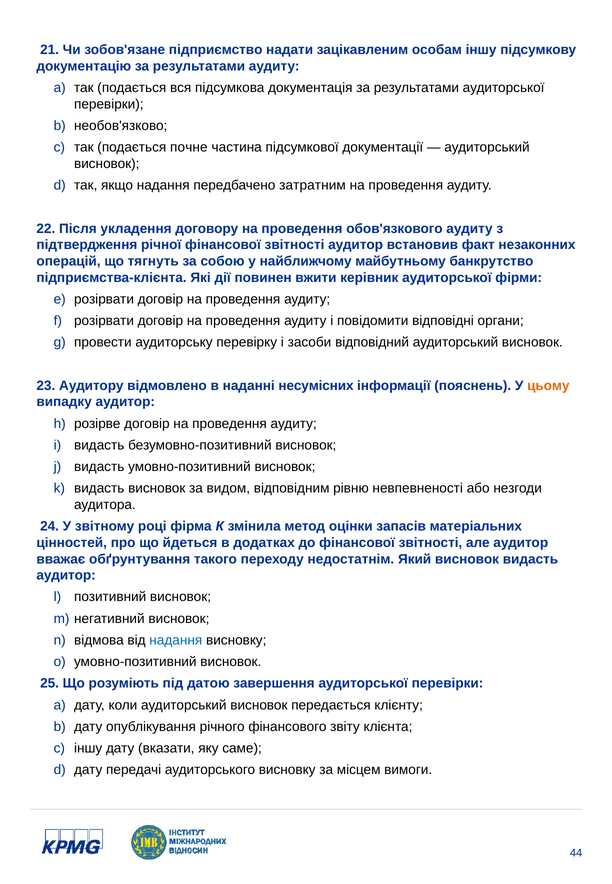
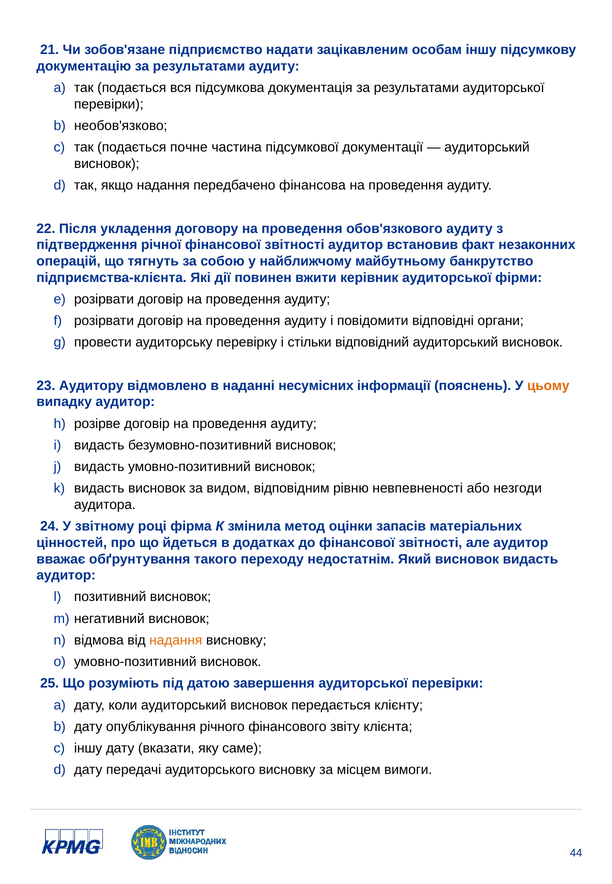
затратним: затратним -> фінансова
засоби: засоби -> стільки
надання at (176, 640) colour: blue -> orange
